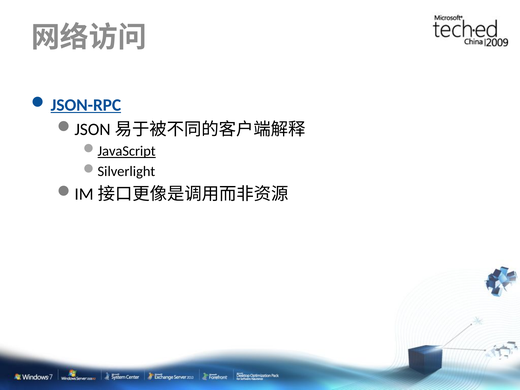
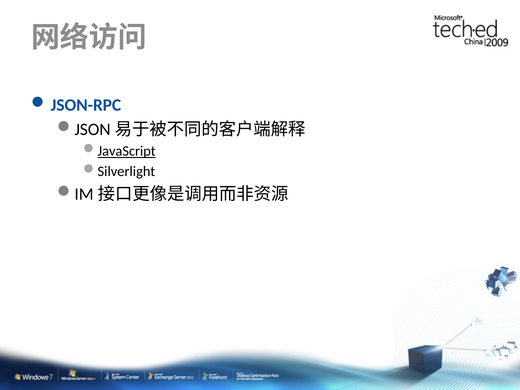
JSON-RPC underline: present -> none
